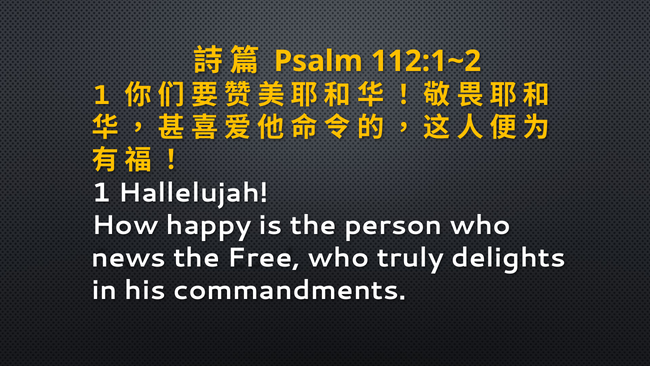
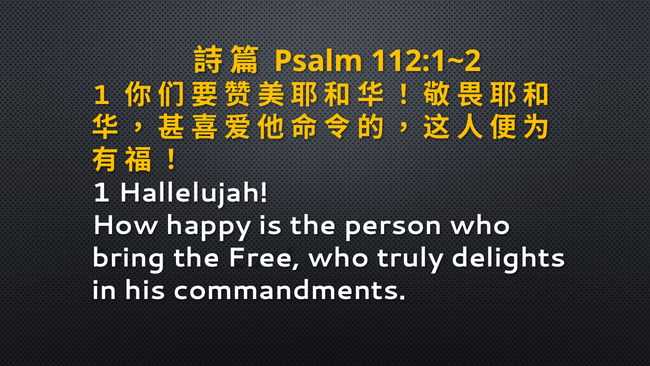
news: news -> bring
